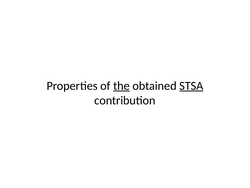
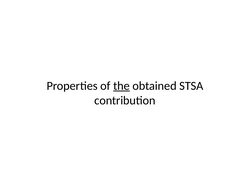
STSA underline: present -> none
